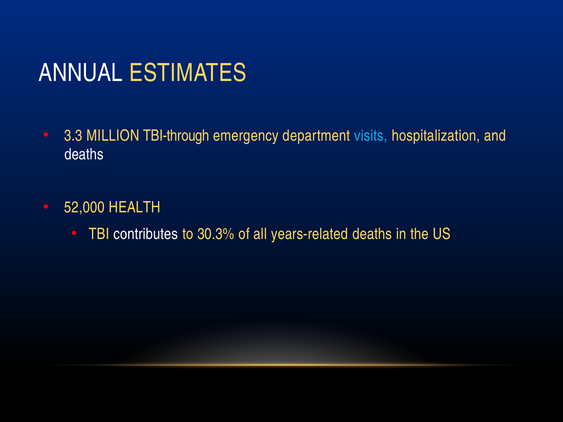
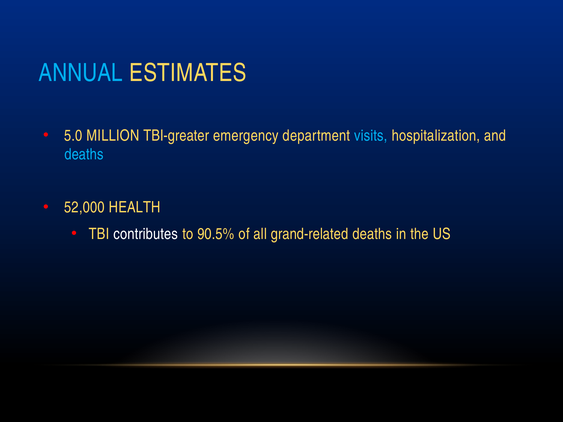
ANNUAL colour: white -> light blue
3.3: 3.3 -> 5.0
TBI-through: TBI-through -> TBI-greater
deaths at (84, 154) colour: white -> light blue
30.3%: 30.3% -> 90.5%
years-related: years-related -> grand-related
